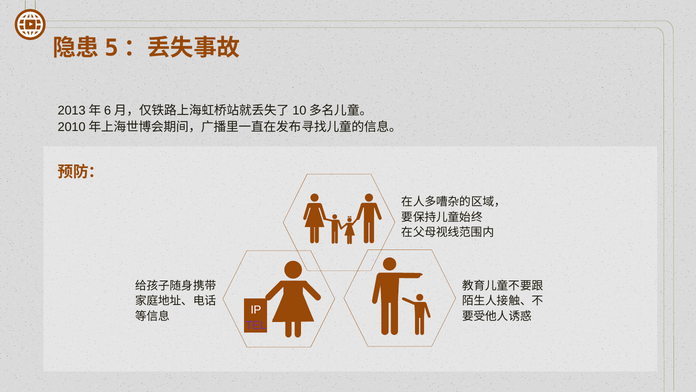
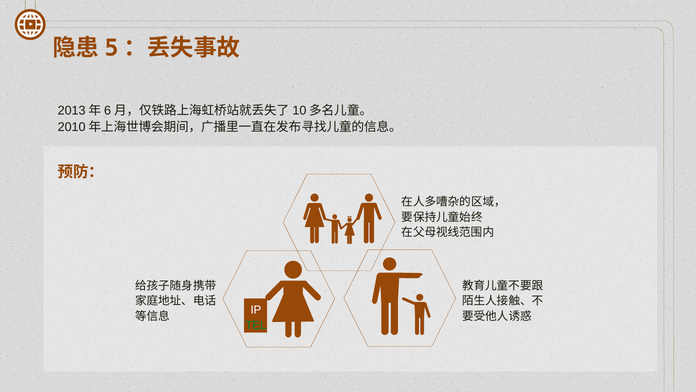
TEL colour: purple -> green
